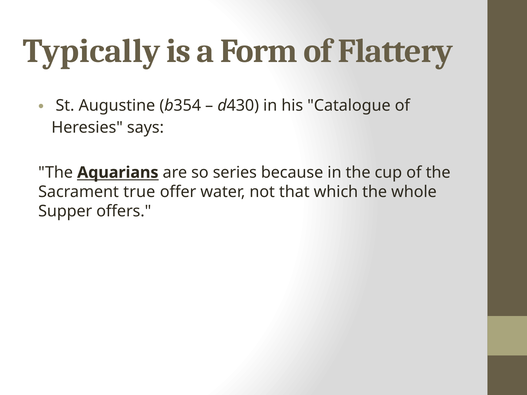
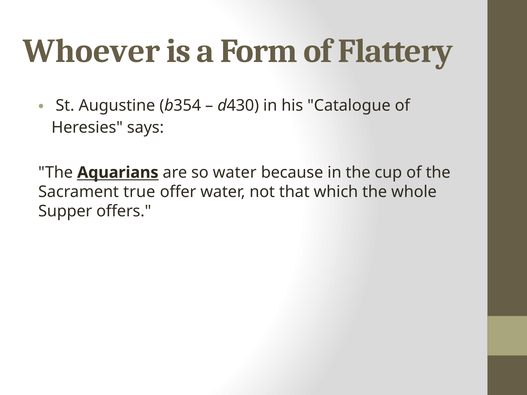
Typically: Typically -> Whoever
so series: series -> water
